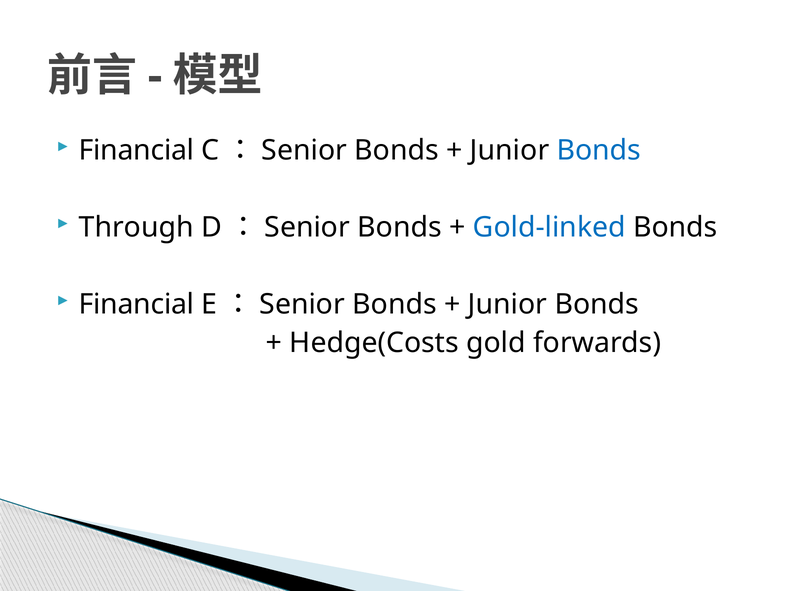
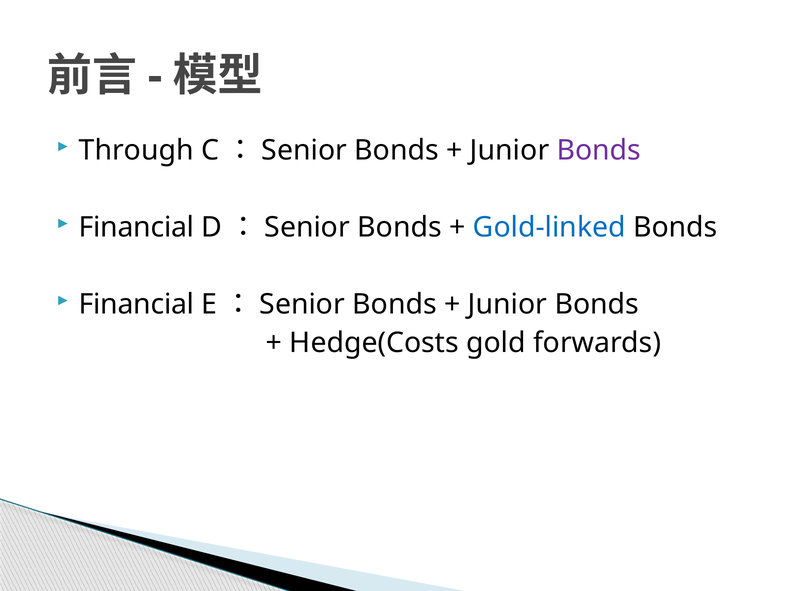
Financial at (136, 151): Financial -> Through
Bonds at (599, 151) colour: blue -> purple
Through at (136, 228): Through -> Financial
